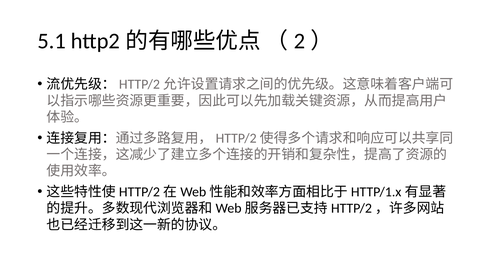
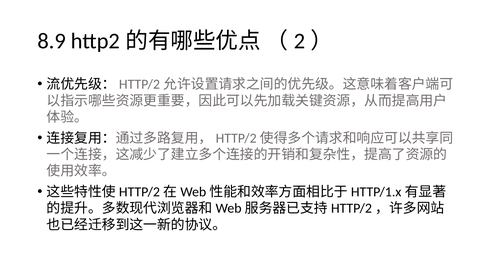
5.1: 5.1 -> 8.9
